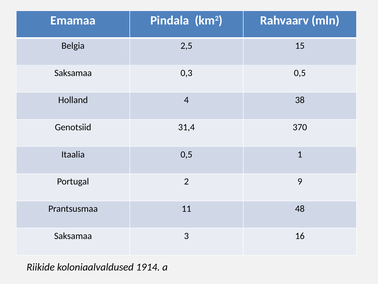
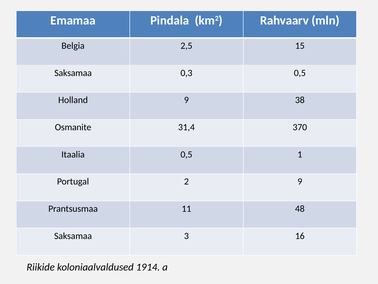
Holland 4: 4 -> 9
Genotsiid: Genotsiid -> Osmanite
